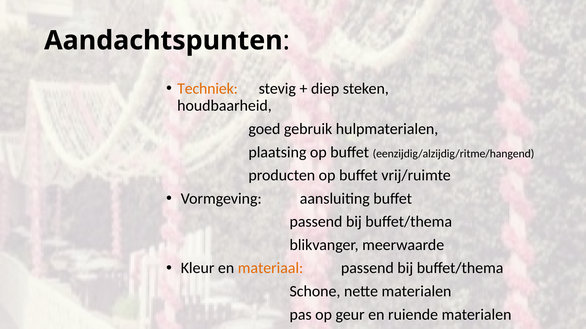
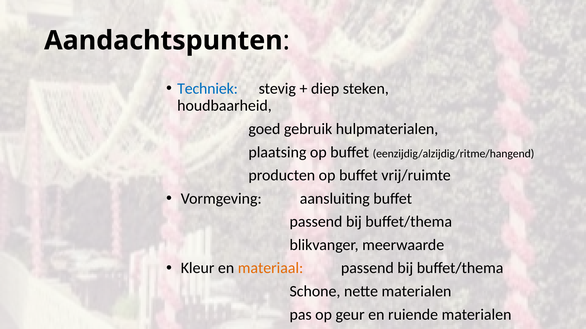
Techniek colour: orange -> blue
